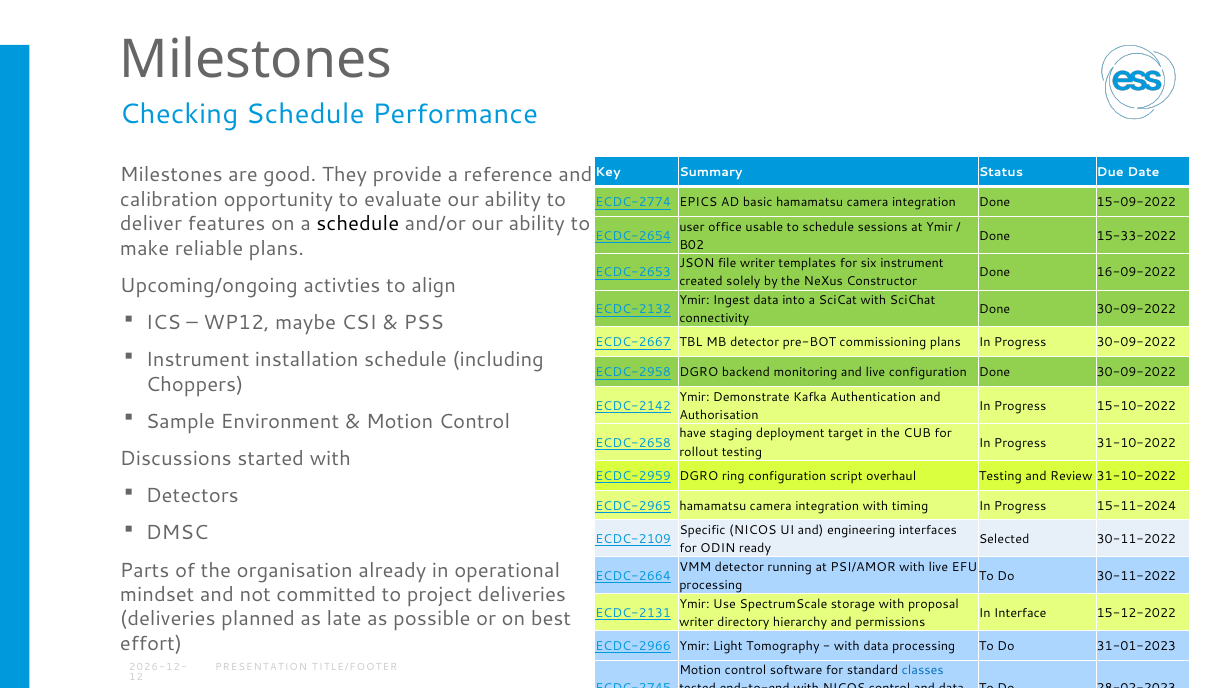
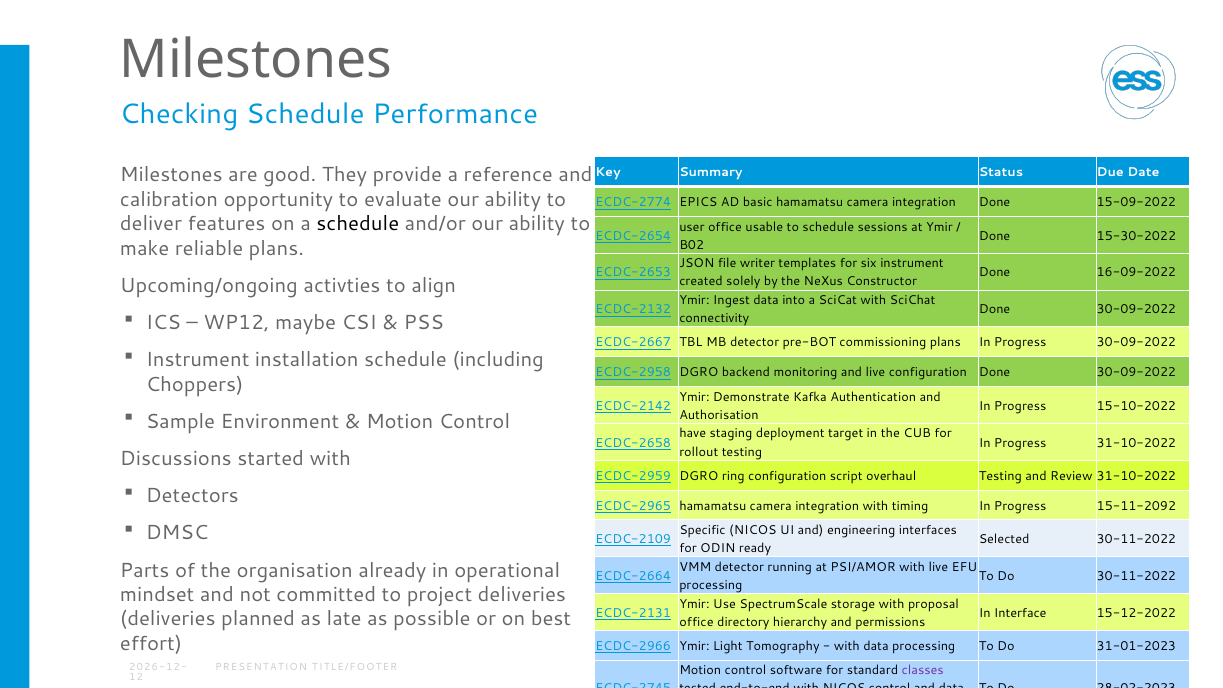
15-33-2022: 15-33-2022 -> 15-30-2022
15-11-2024: 15-11-2024 -> 15-11-2092
writer at (697, 622): writer -> office
classes colour: blue -> purple
